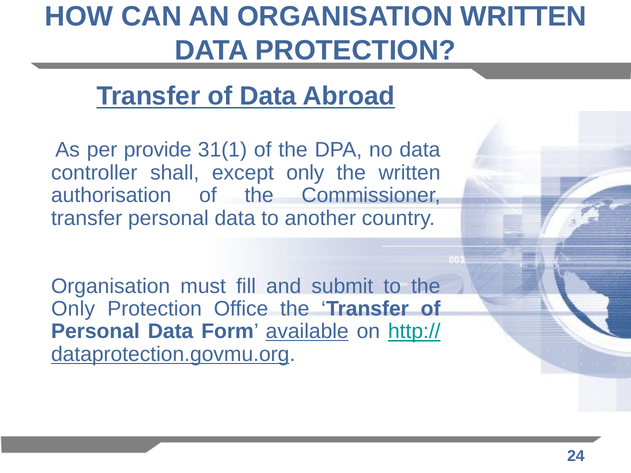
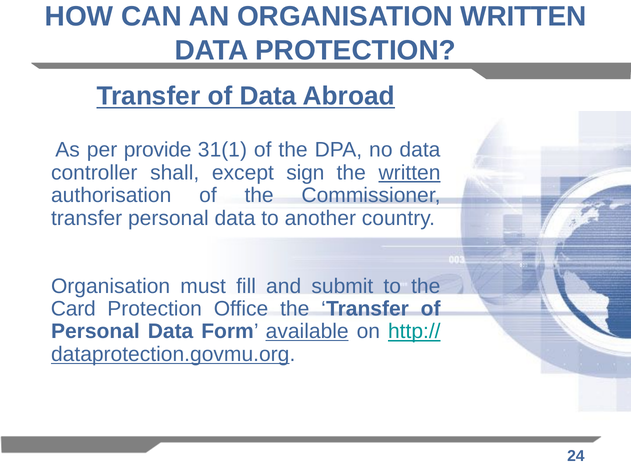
except only: only -> sign
written at (410, 173) underline: none -> present
Only at (73, 309): Only -> Card
